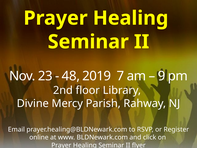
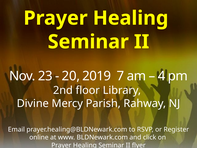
48: 48 -> 20
9: 9 -> 4
